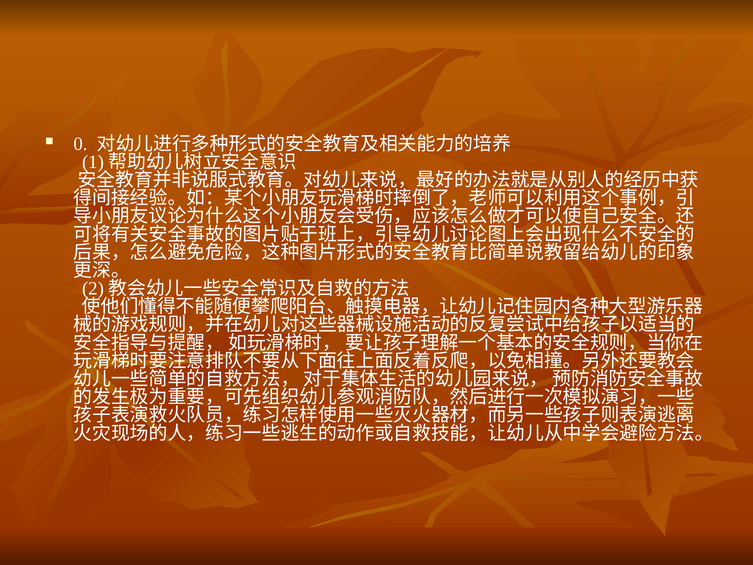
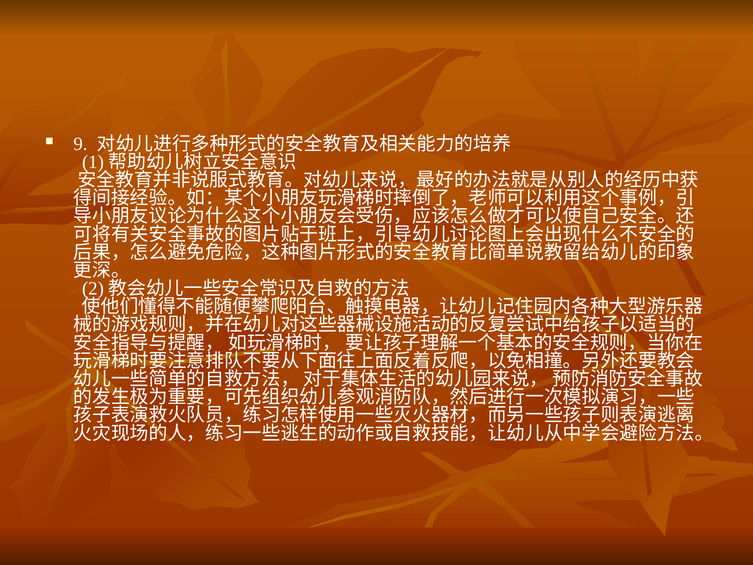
0: 0 -> 9
